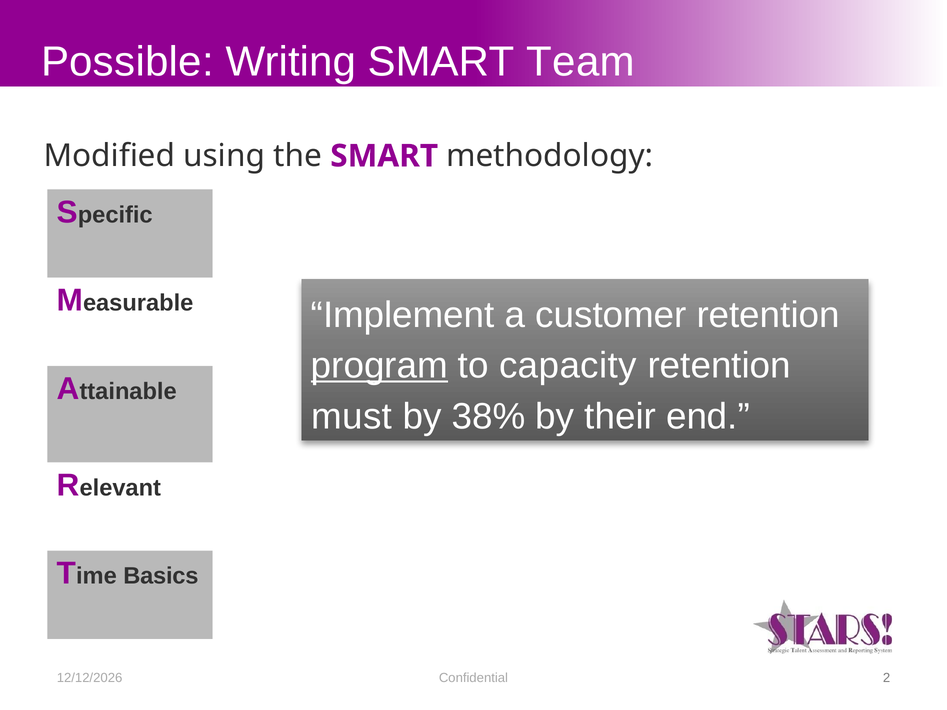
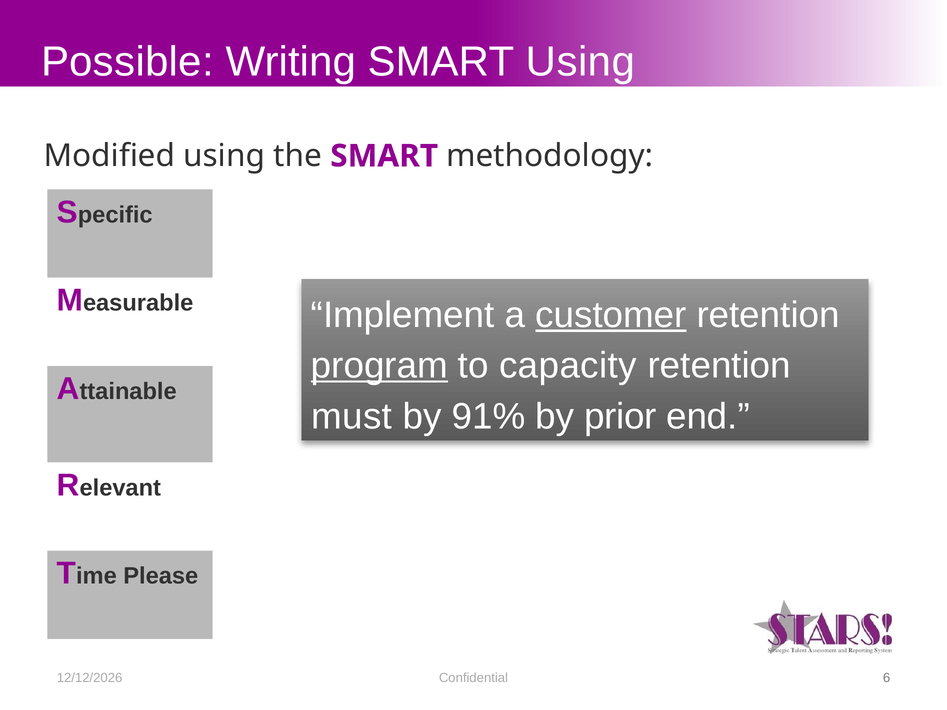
SMART Team: Team -> Using
customer underline: none -> present
38%: 38% -> 91%
their: their -> prior
Basics: Basics -> Please
2: 2 -> 6
